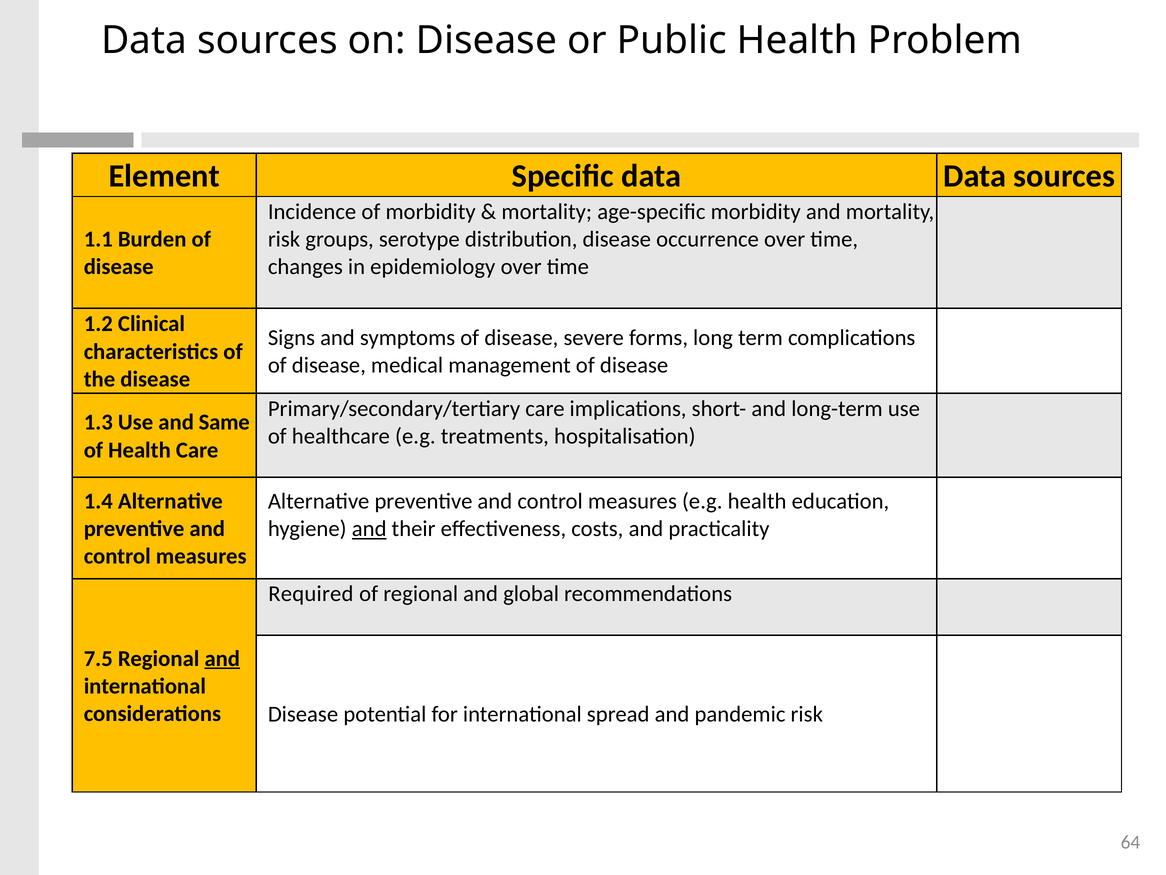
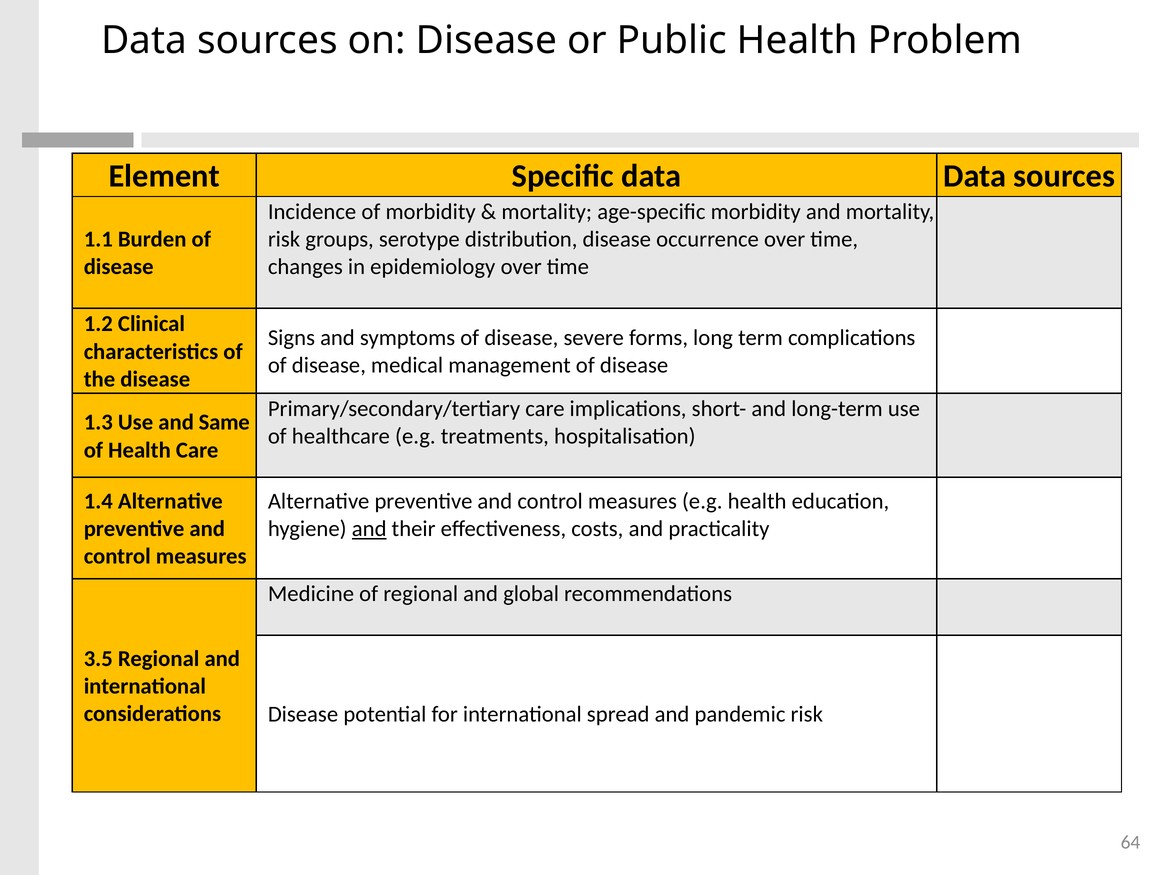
Required: Required -> Medicine
7.5: 7.5 -> 3.5
and at (222, 658) underline: present -> none
